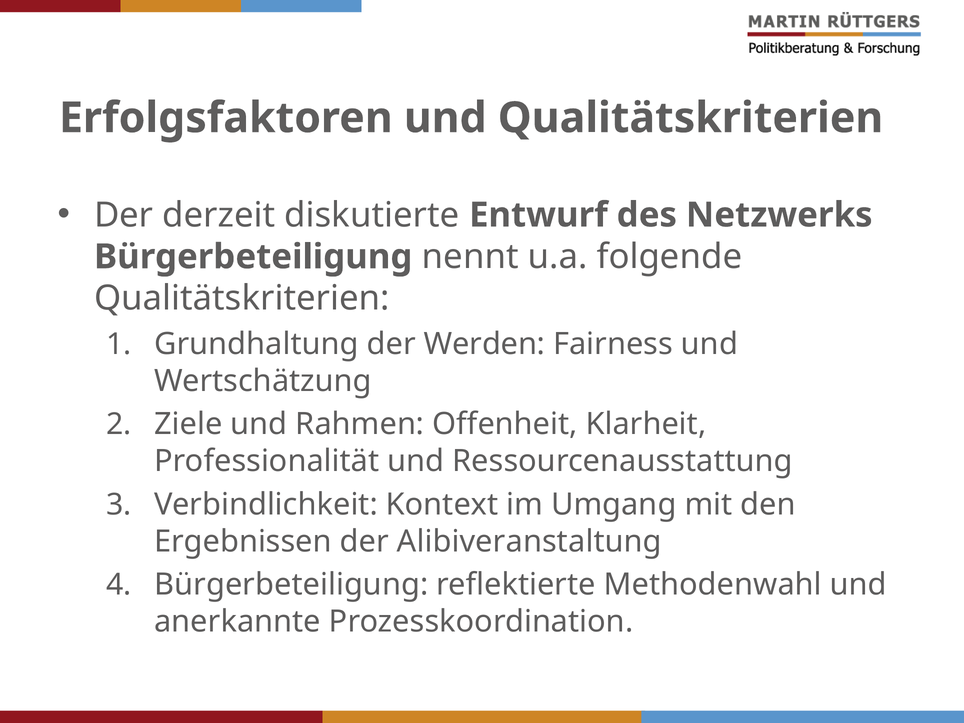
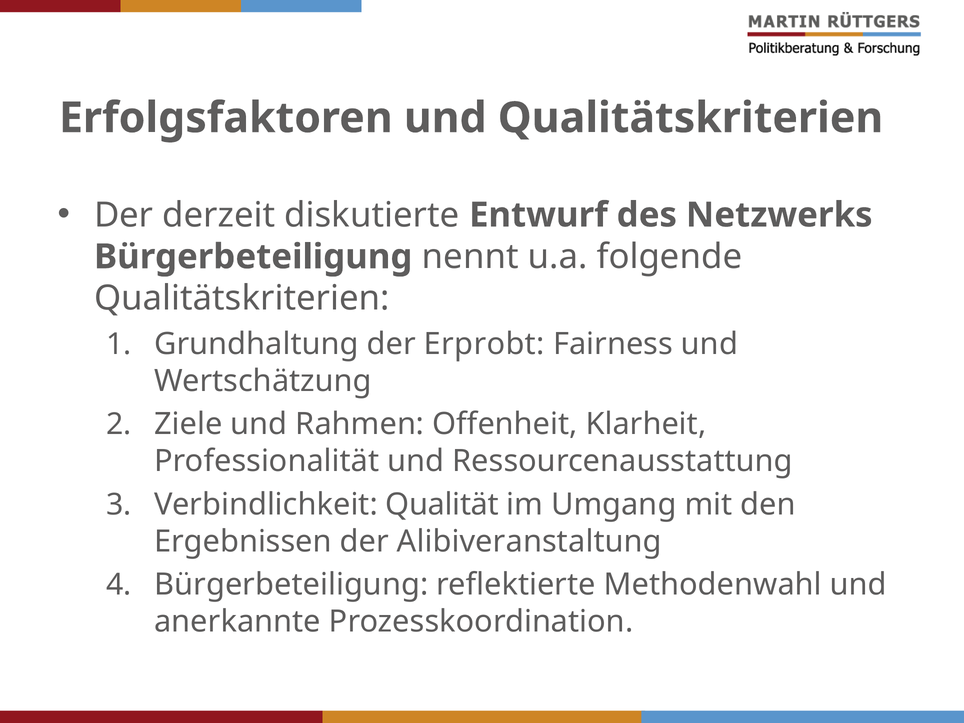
Werden: Werden -> Erprobt
Kontext: Kontext -> Qualität
